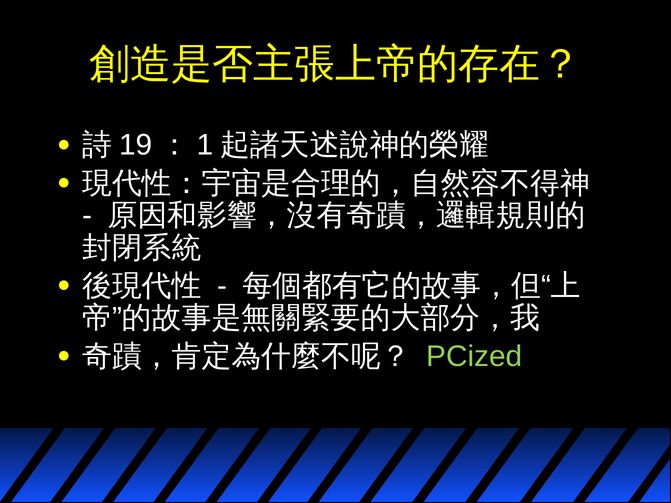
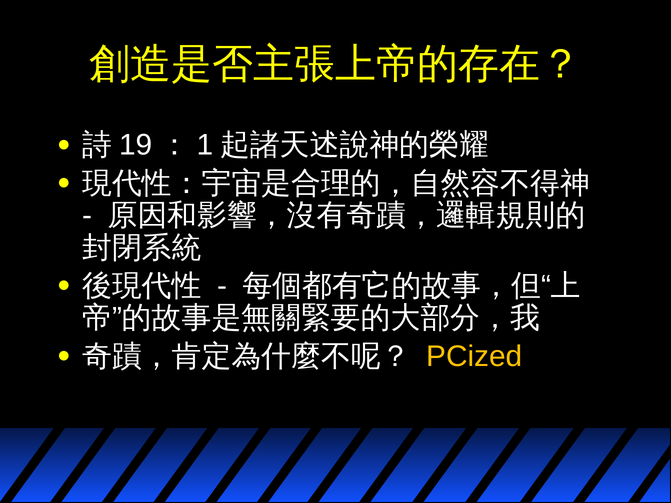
PCized colour: light green -> yellow
